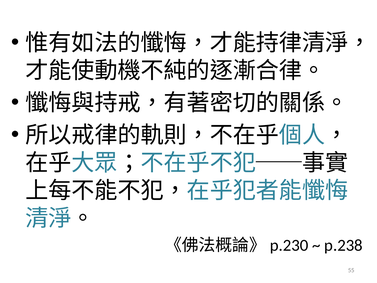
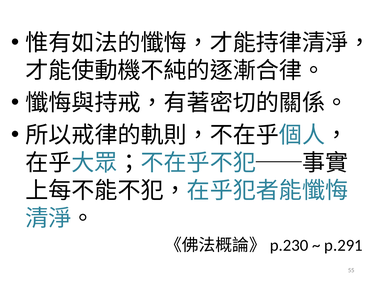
p.238: p.238 -> p.291
